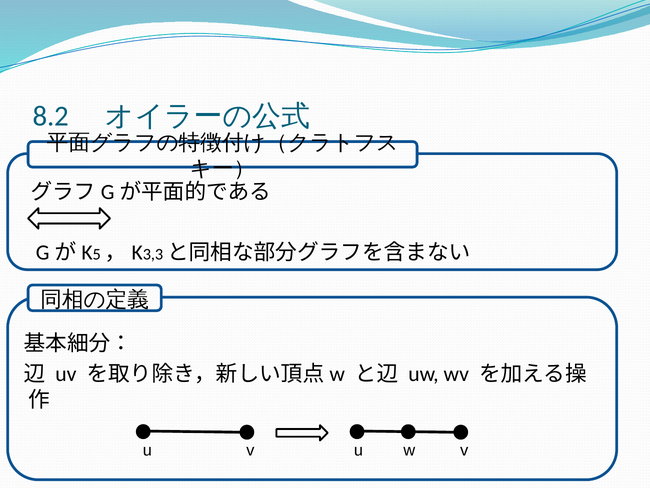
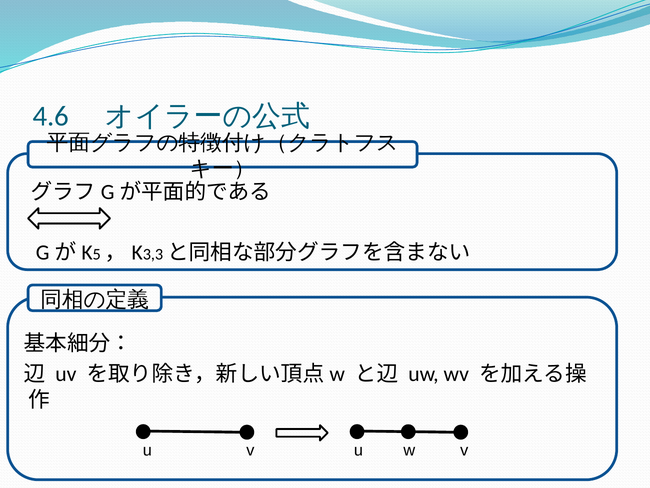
8.2: 8.2 -> 4.6
